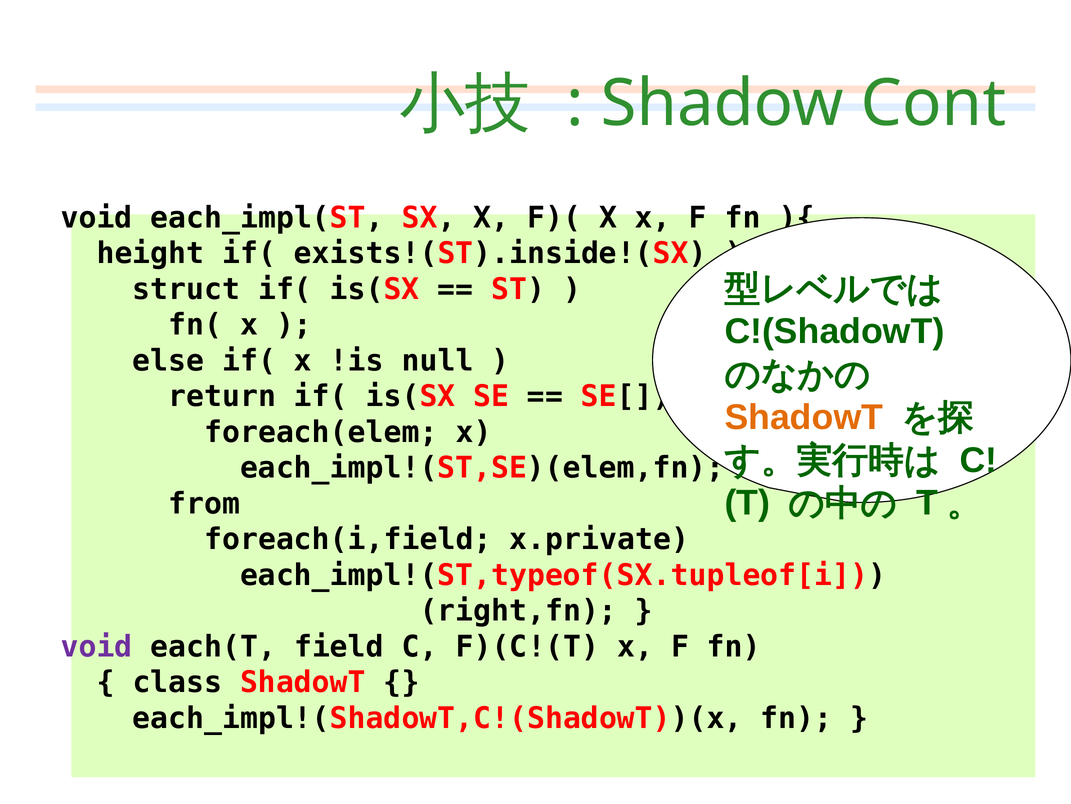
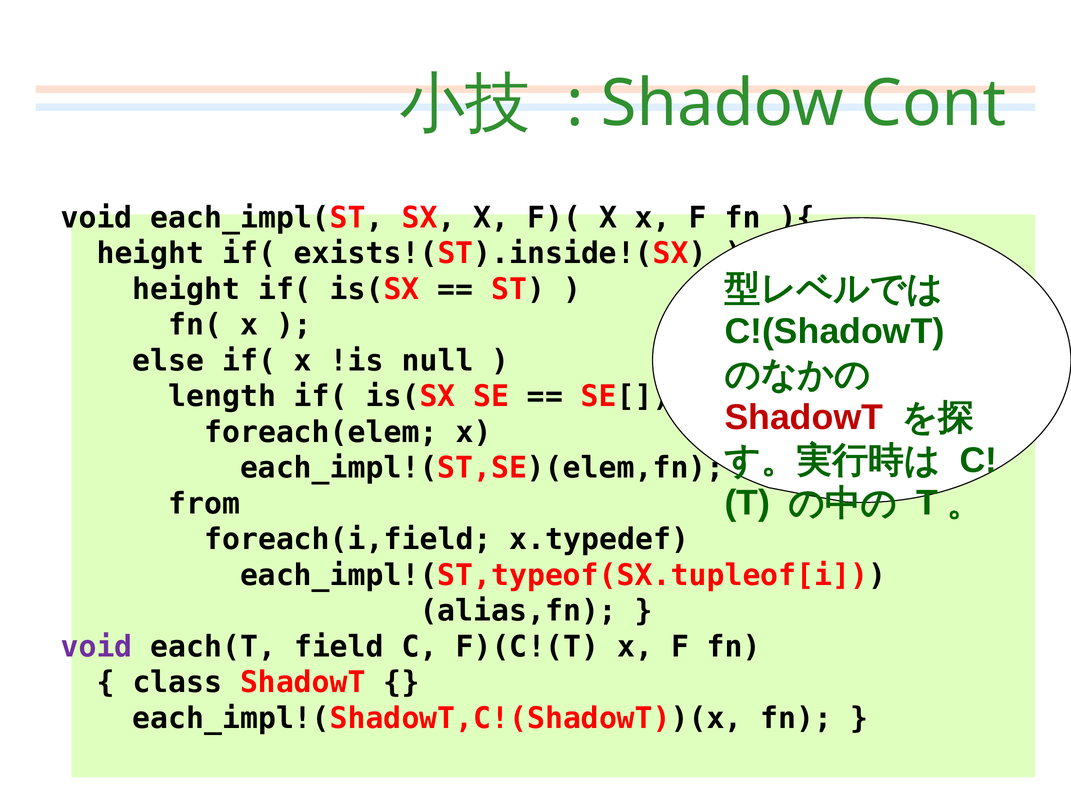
struct at (186, 289): struct -> height
return: return -> length
ShadowT at (804, 417) colour: orange -> red
x.private: x.private -> x.typedef
right,fn: right,fn -> alias,fn
